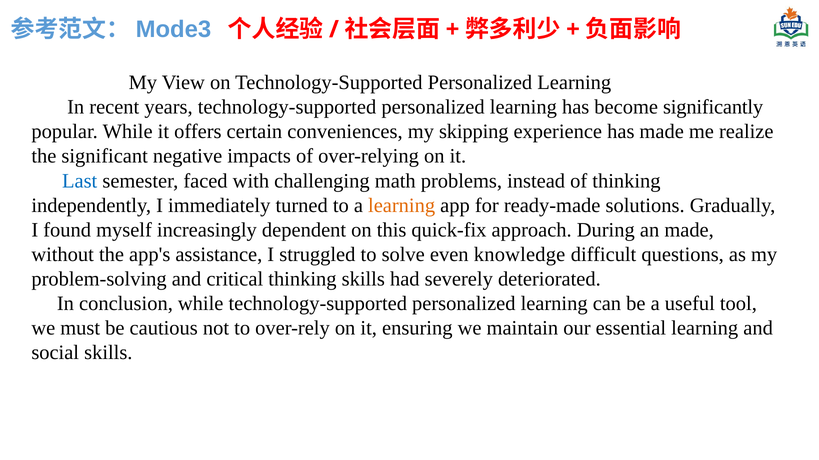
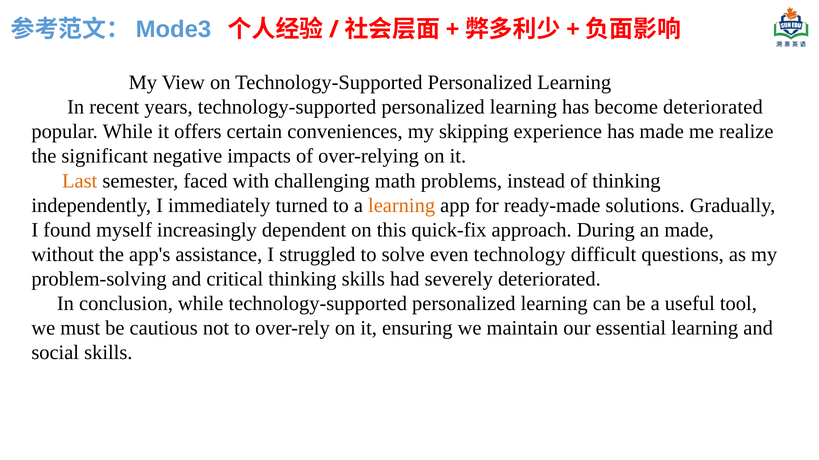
become significantly: significantly -> deteriorated
Last colour: blue -> orange
knowledge: knowledge -> technology
